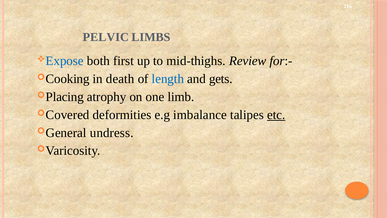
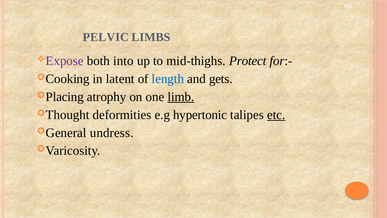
Expose colour: blue -> purple
first: first -> into
Review: Review -> Protect
death: death -> latent
limb underline: none -> present
Covered: Covered -> Thought
imbalance: imbalance -> hypertonic
